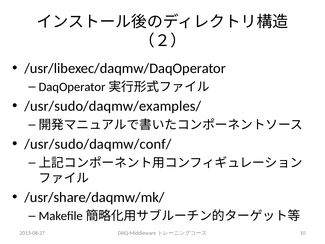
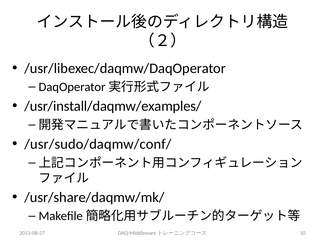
/usr/sudo/daqmw/examples/: /usr/sudo/daqmw/examples/ -> /usr/install/daqmw/examples/
